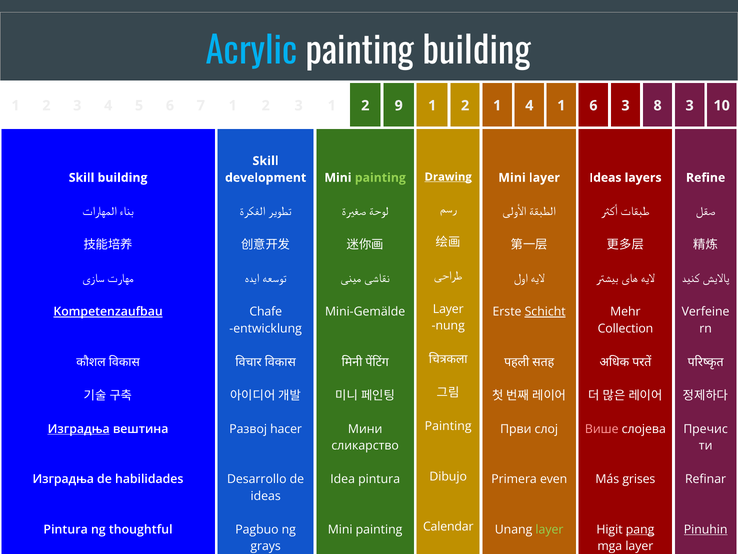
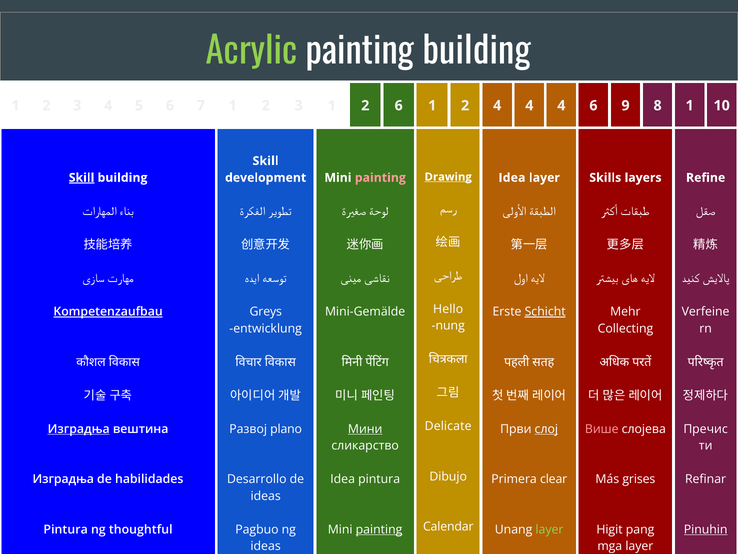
Acrylic colour: light blue -> light green
2 9: 9 -> 6
2 1: 1 -> 4
1 at (561, 106): 1 -> 4
6 3: 3 -> 9
8 3: 3 -> 1
Skill at (82, 178) underline: none -> present
painting at (380, 178) colour: light green -> pink
Mini at (512, 178): Mini -> Idea
Ideas at (605, 178): Ideas -> Skills
Layer at (448, 309): Layer -> Hello
Chafe: Chafe -> Greys
Collection: Collection -> Collecting
Painting at (448, 426): Painting -> Delicate
hacer: hacer -> plano
Мини underline: none -> present
слој underline: none -> present
even: even -> clear
painting at (379, 529) underline: none -> present
pang underline: present -> none
grays at (266, 546): grays -> ideas
